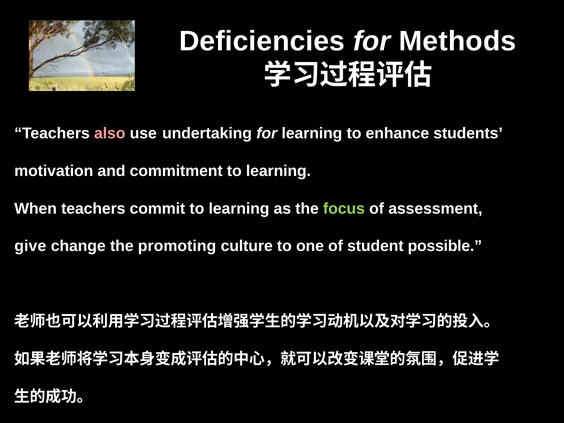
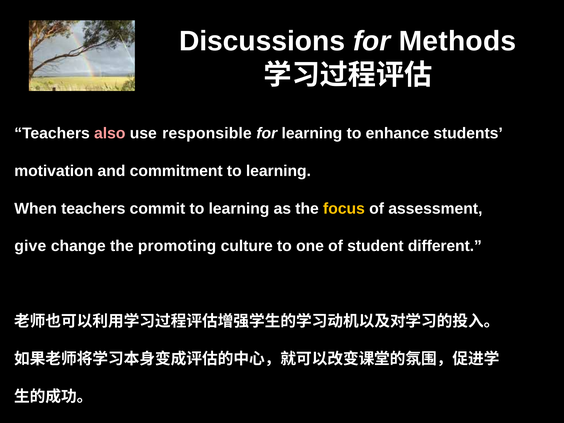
Deficiencies: Deficiencies -> Discussions
undertaking: undertaking -> responsible
focus colour: light green -> yellow
possible: possible -> different
